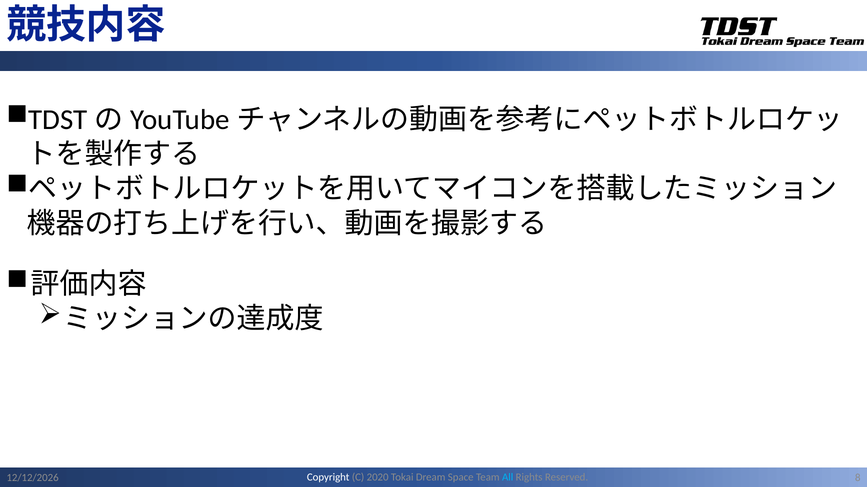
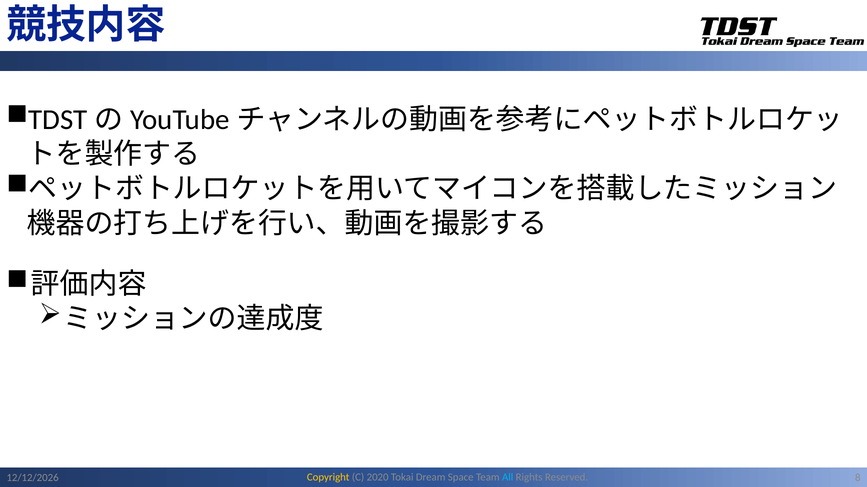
Copyright colour: white -> yellow
